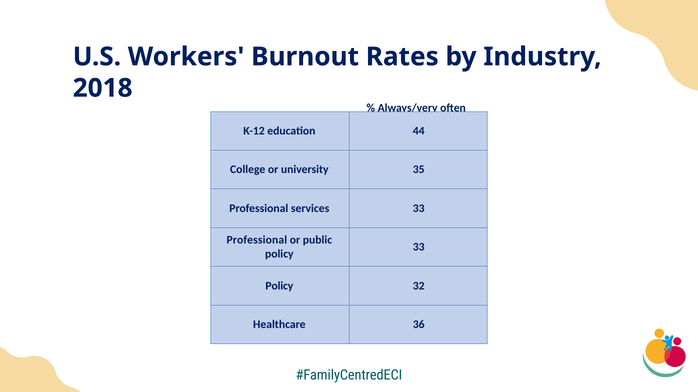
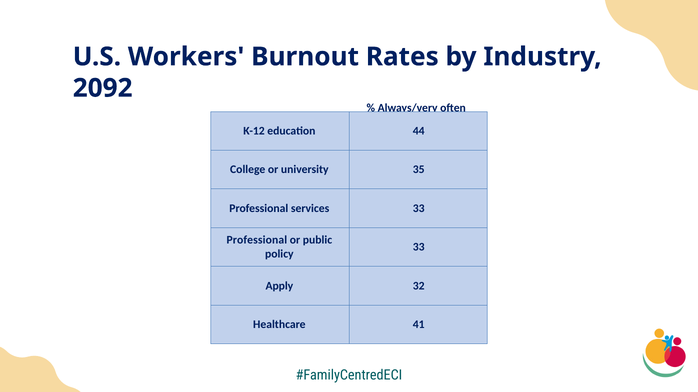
2018: 2018 -> 2092
Policy at (279, 286): Policy -> Apply
36: 36 -> 41
